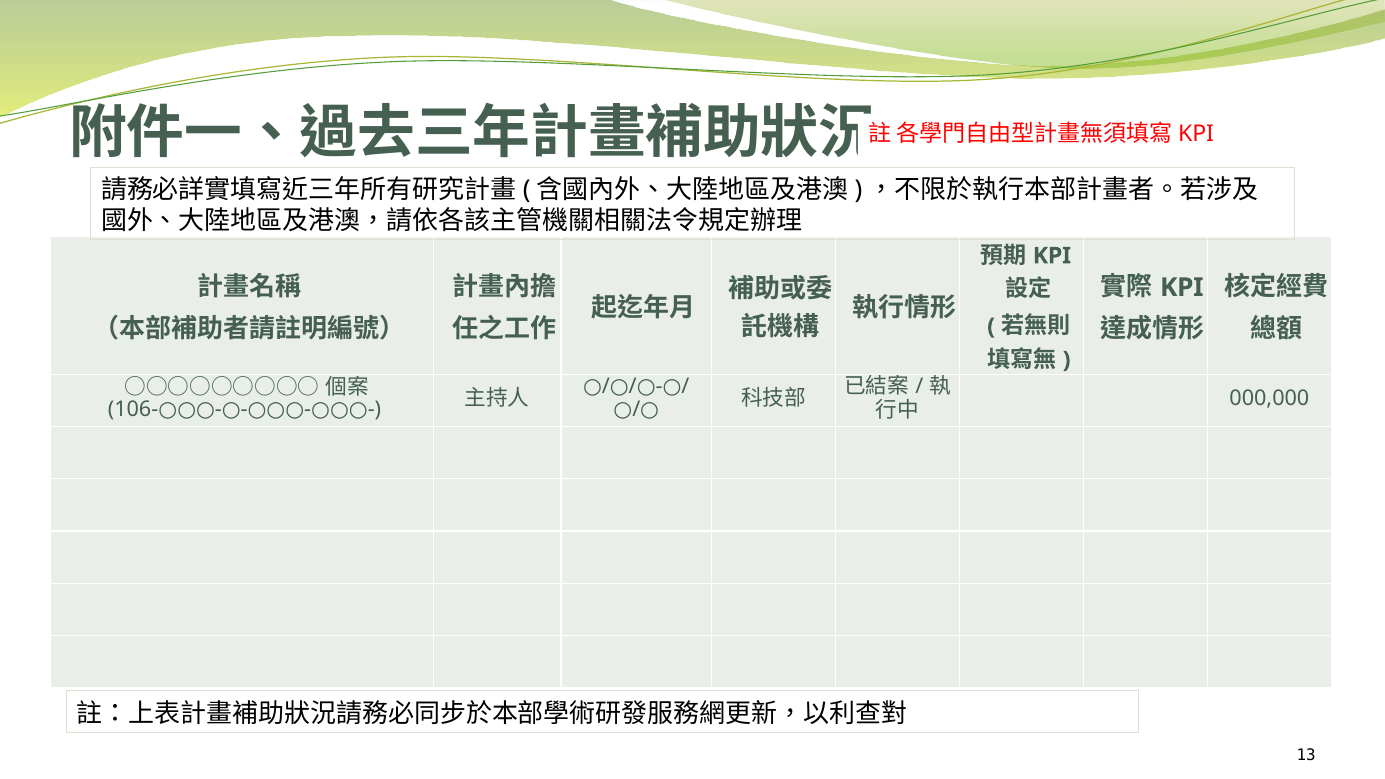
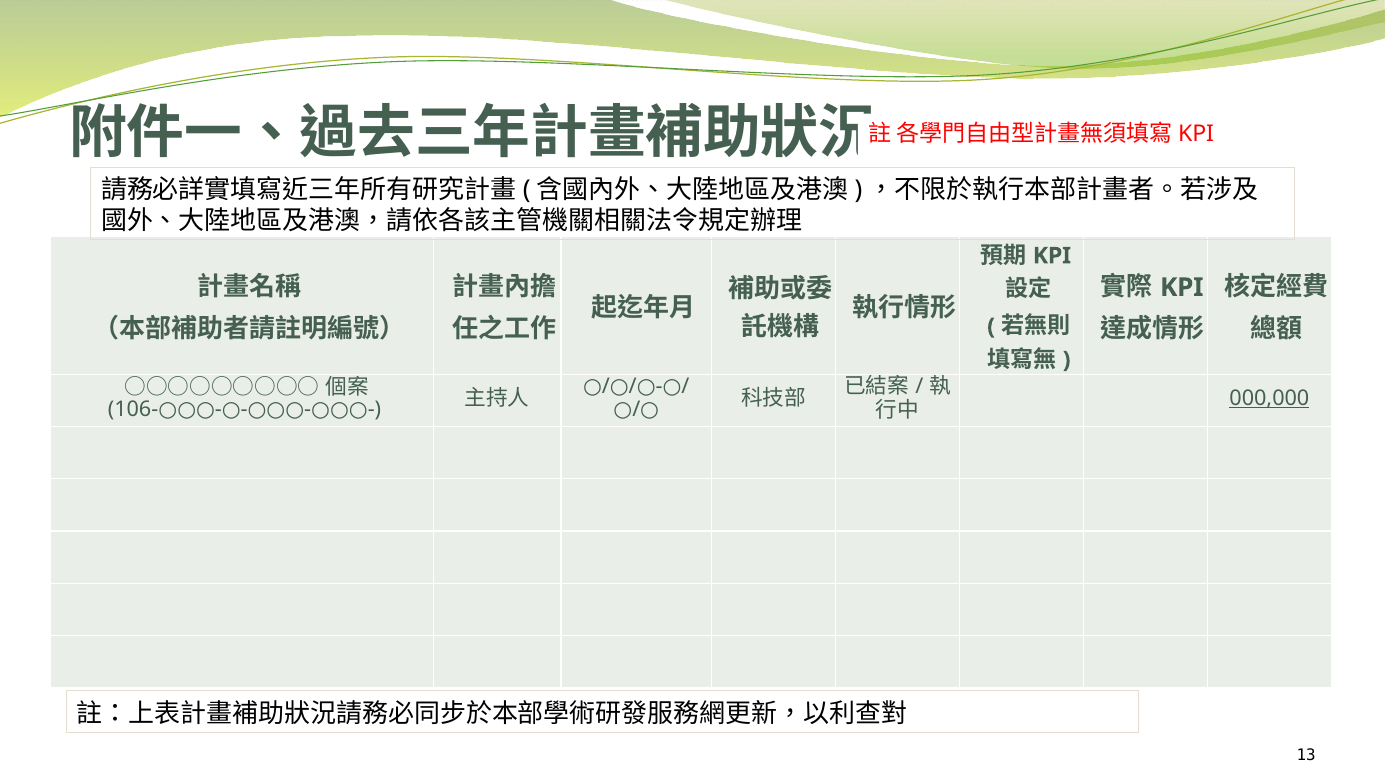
000,000 underline: none -> present
